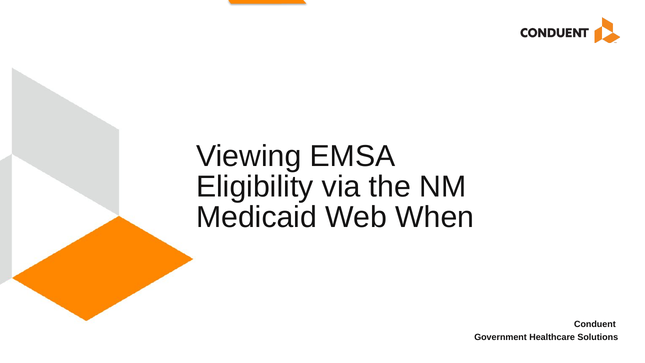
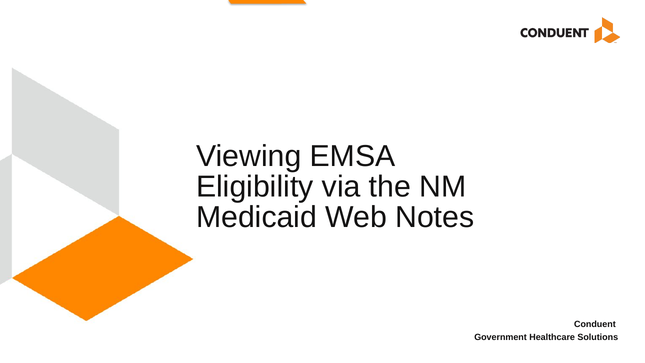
When: When -> Notes
